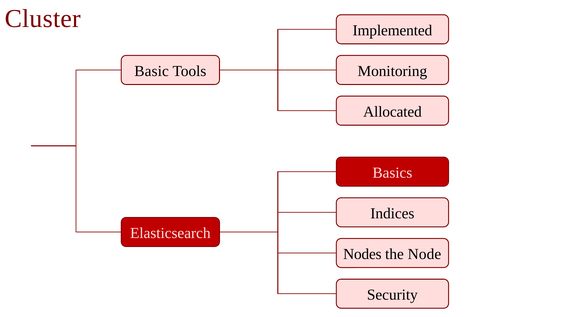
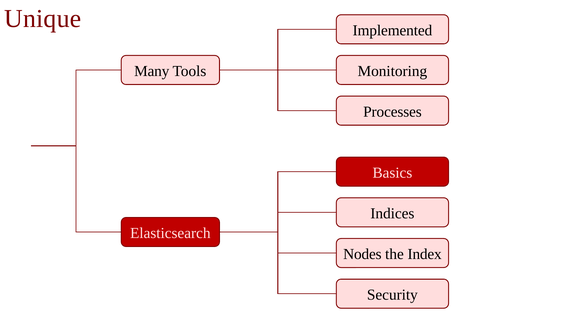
Cluster: Cluster -> Unique
Basic: Basic -> Many
Allocated: Allocated -> Processes
Node: Node -> Index
